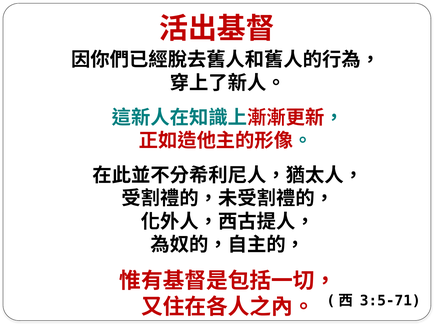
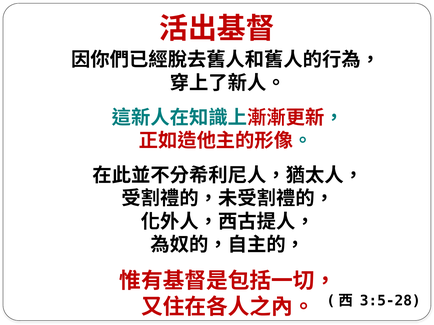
3:5-71: 3:5-71 -> 3:5-28
